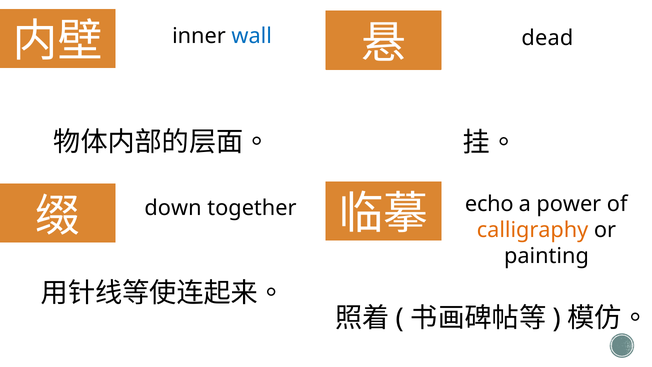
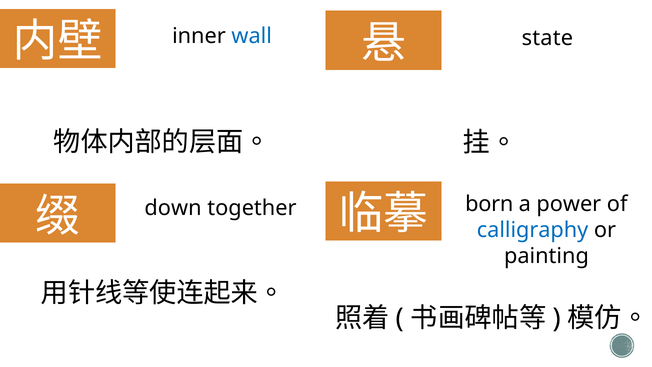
dead: dead -> state
echo: echo -> born
calligraphy colour: orange -> blue
